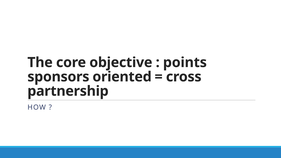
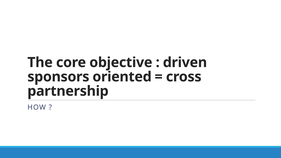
points: points -> driven
